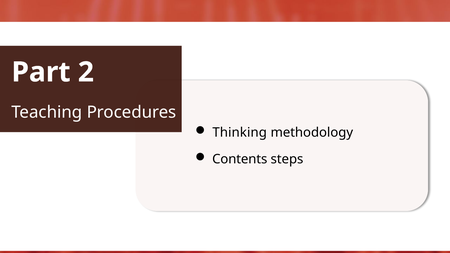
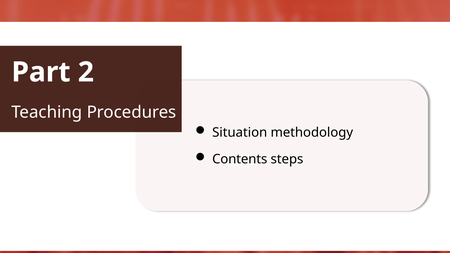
Thinking: Thinking -> Situation
